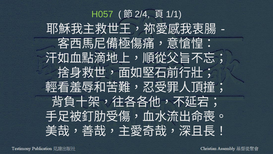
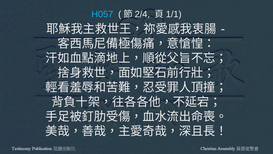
H057 colour: light green -> light blue
